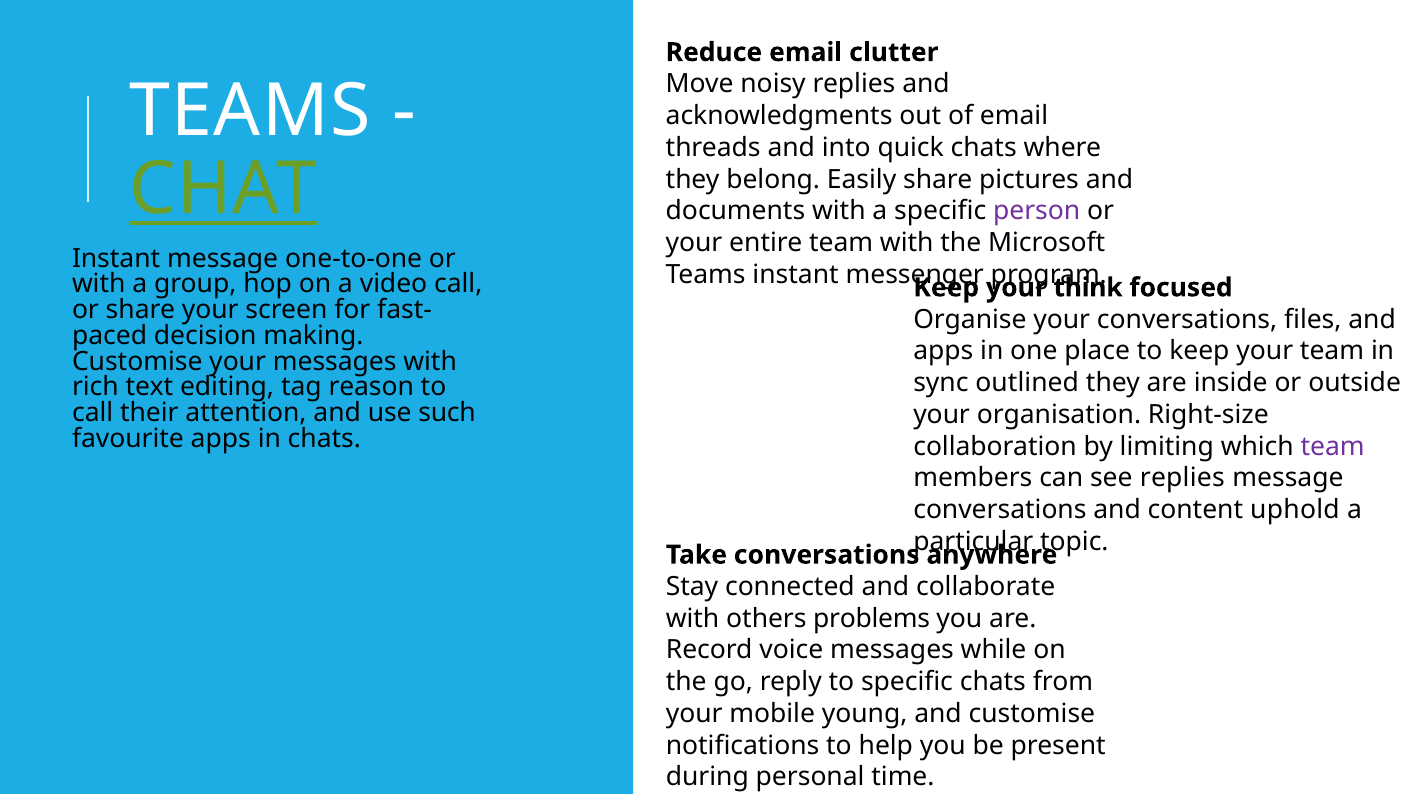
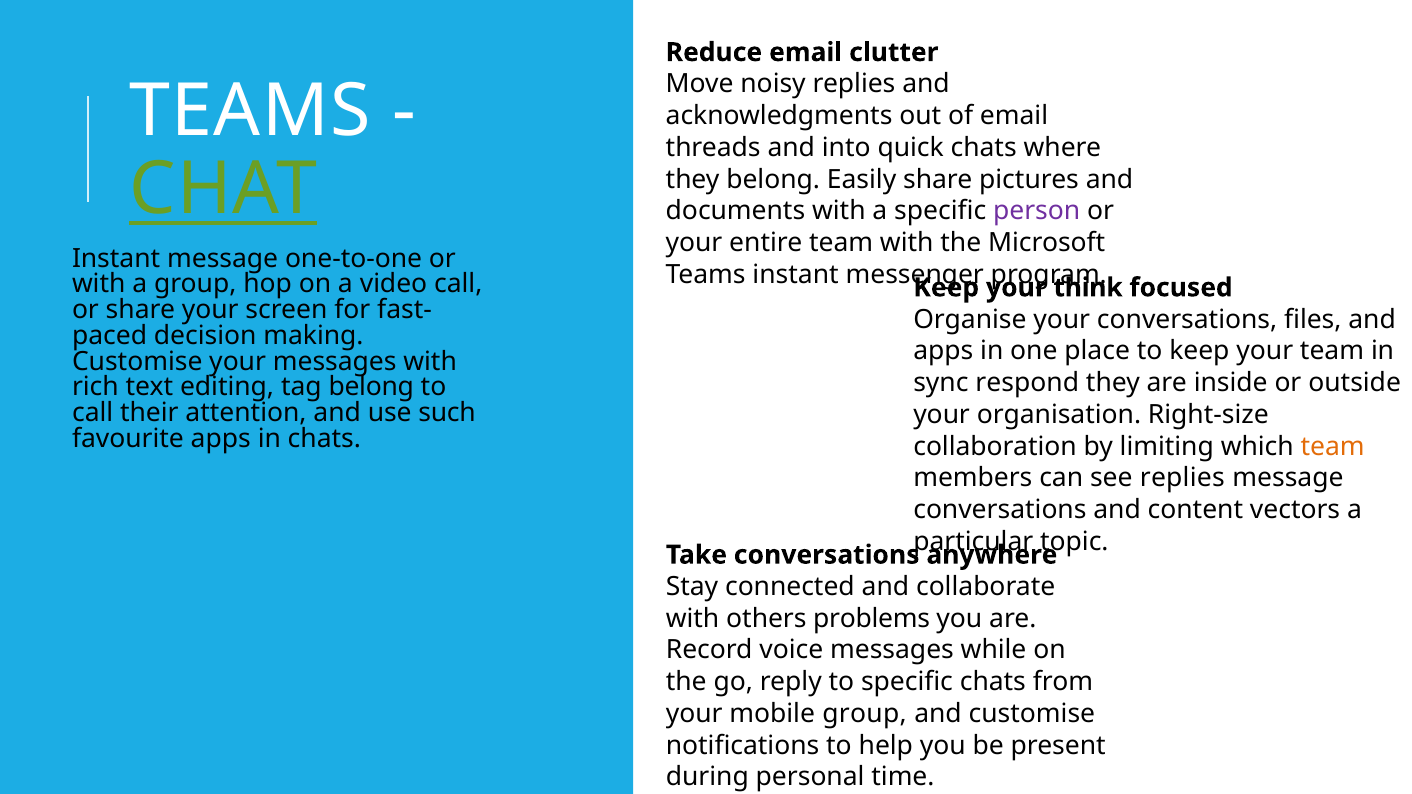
outlined: outlined -> respond
tag reason: reason -> belong
team at (1333, 447) colour: purple -> orange
uphold: uphold -> vectors
mobile young: young -> group
